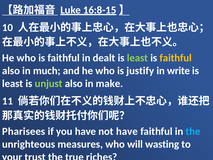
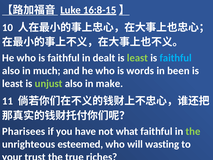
faithful at (176, 58) colour: yellow -> light blue
justify: justify -> words
write: write -> been
not have: have -> what
the at (193, 131) colour: light blue -> light green
measures: measures -> esteemed
